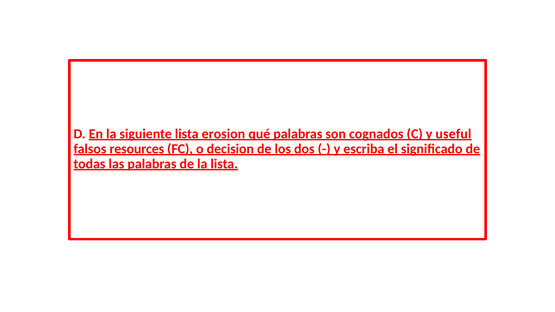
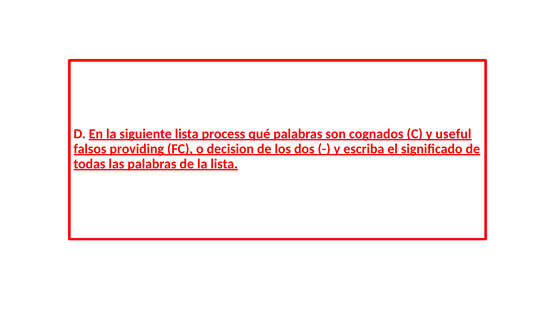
erosion: erosion -> process
resources: resources -> providing
